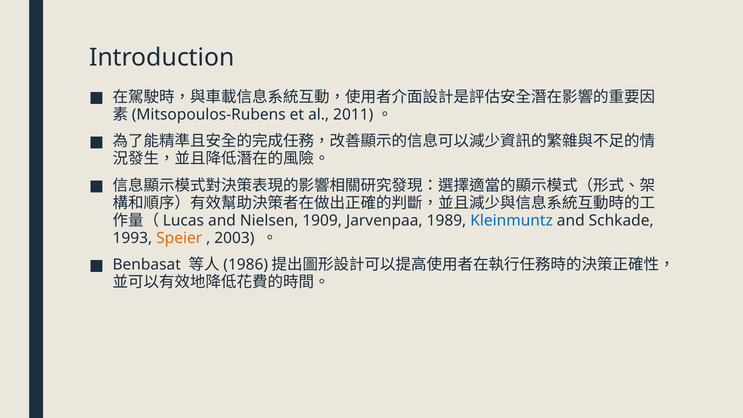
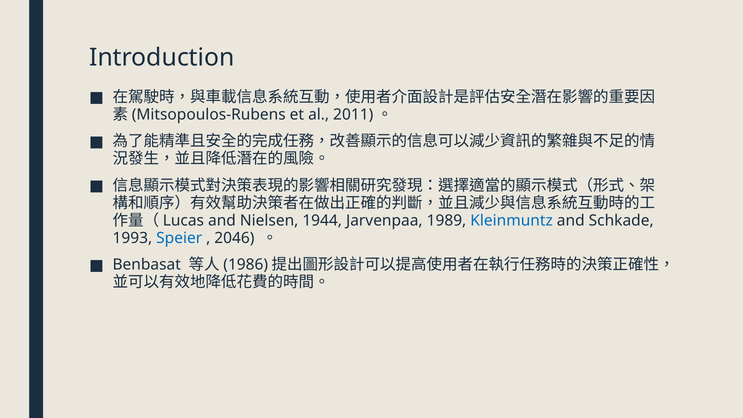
1909: 1909 -> 1944
Speier colour: orange -> blue
2003: 2003 -> 2046
